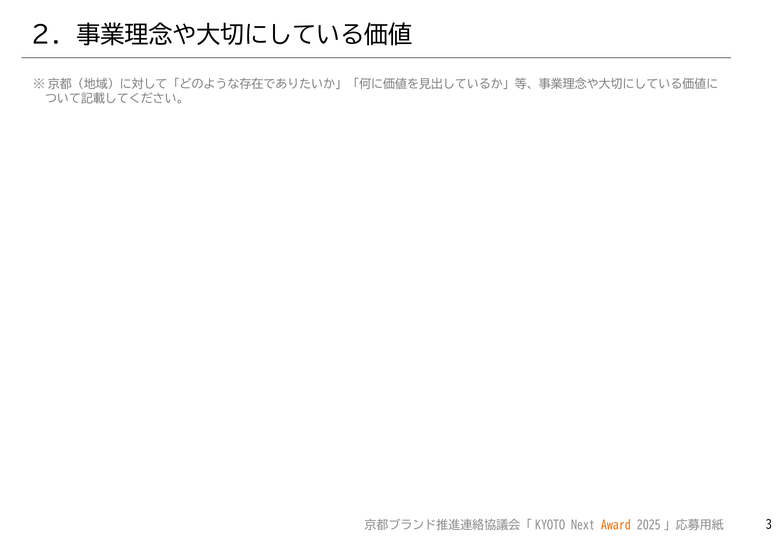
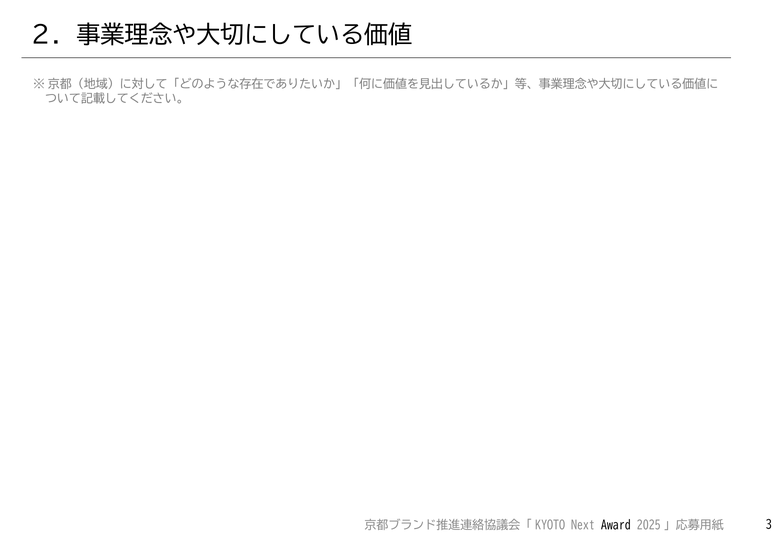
Award colour: orange -> black
